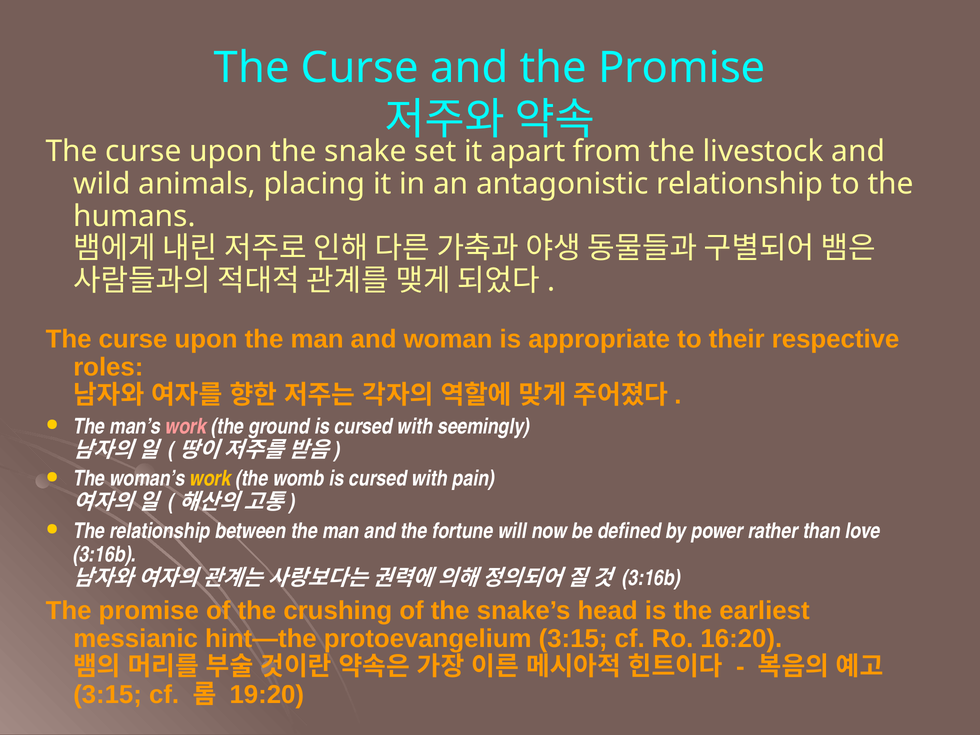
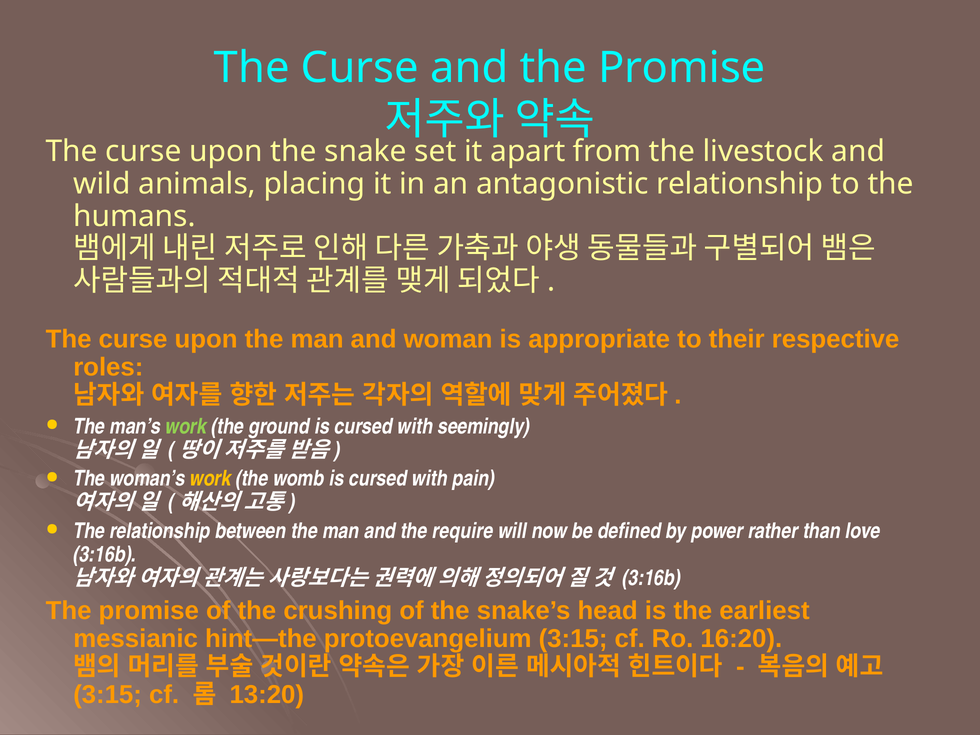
work at (186, 426) colour: pink -> light green
fortune: fortune -> require
19:20: 19:20 -> 13:20
